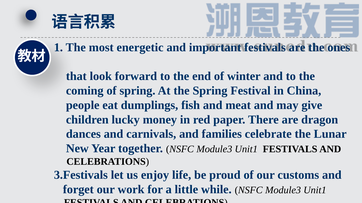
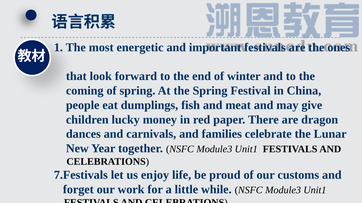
3.Festivals: 3.Festivals -> 7.Festivals
